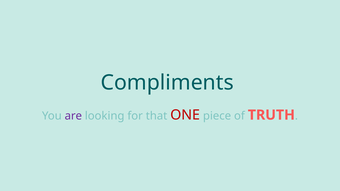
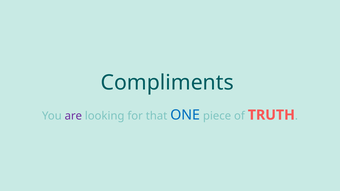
ONE colour: red -> blue
